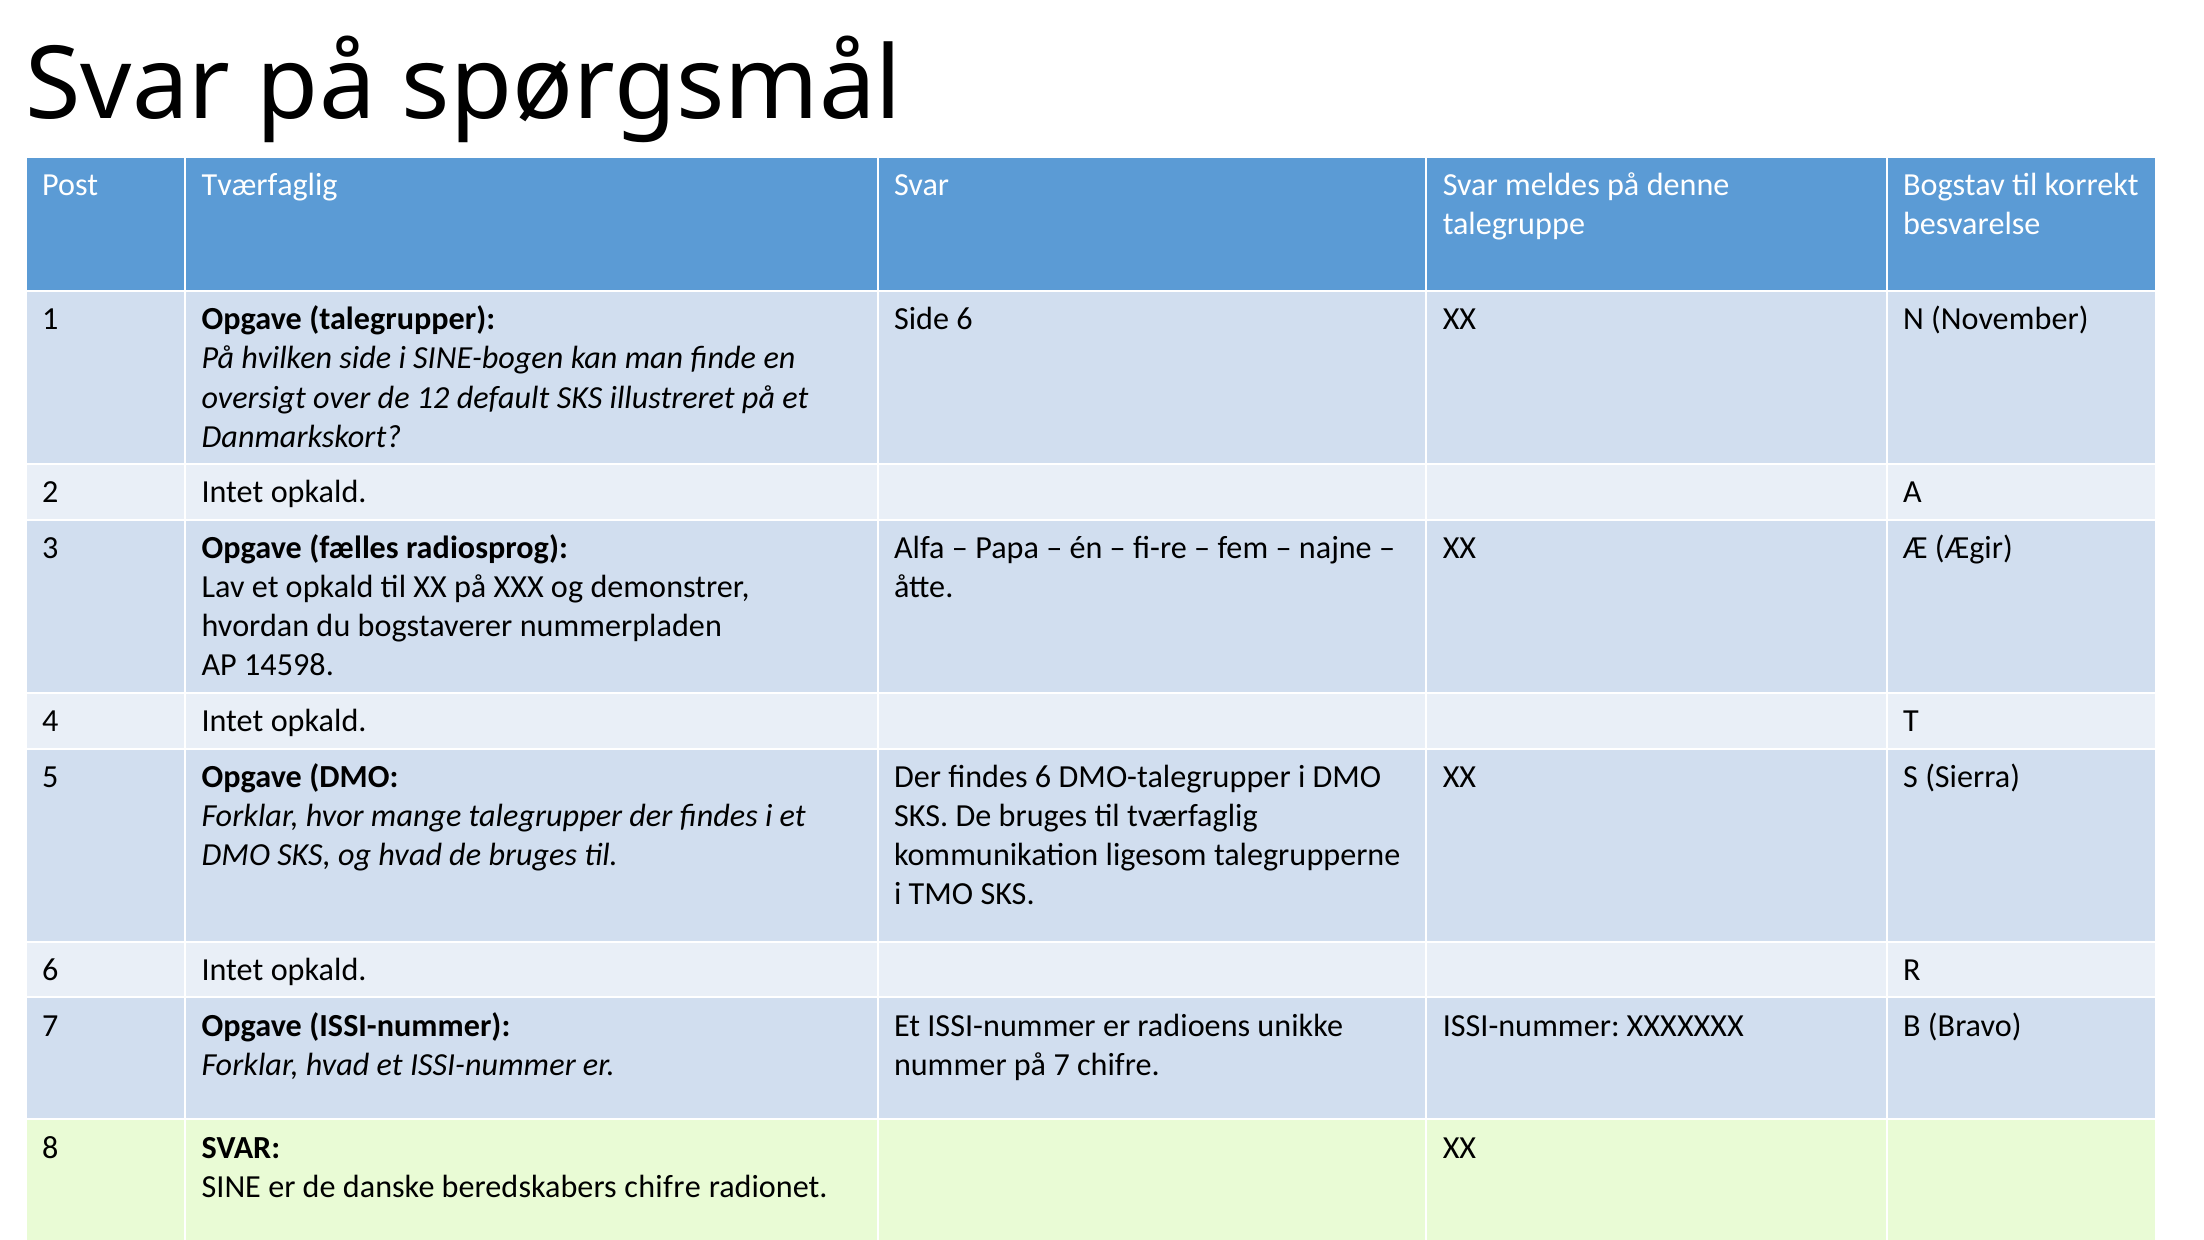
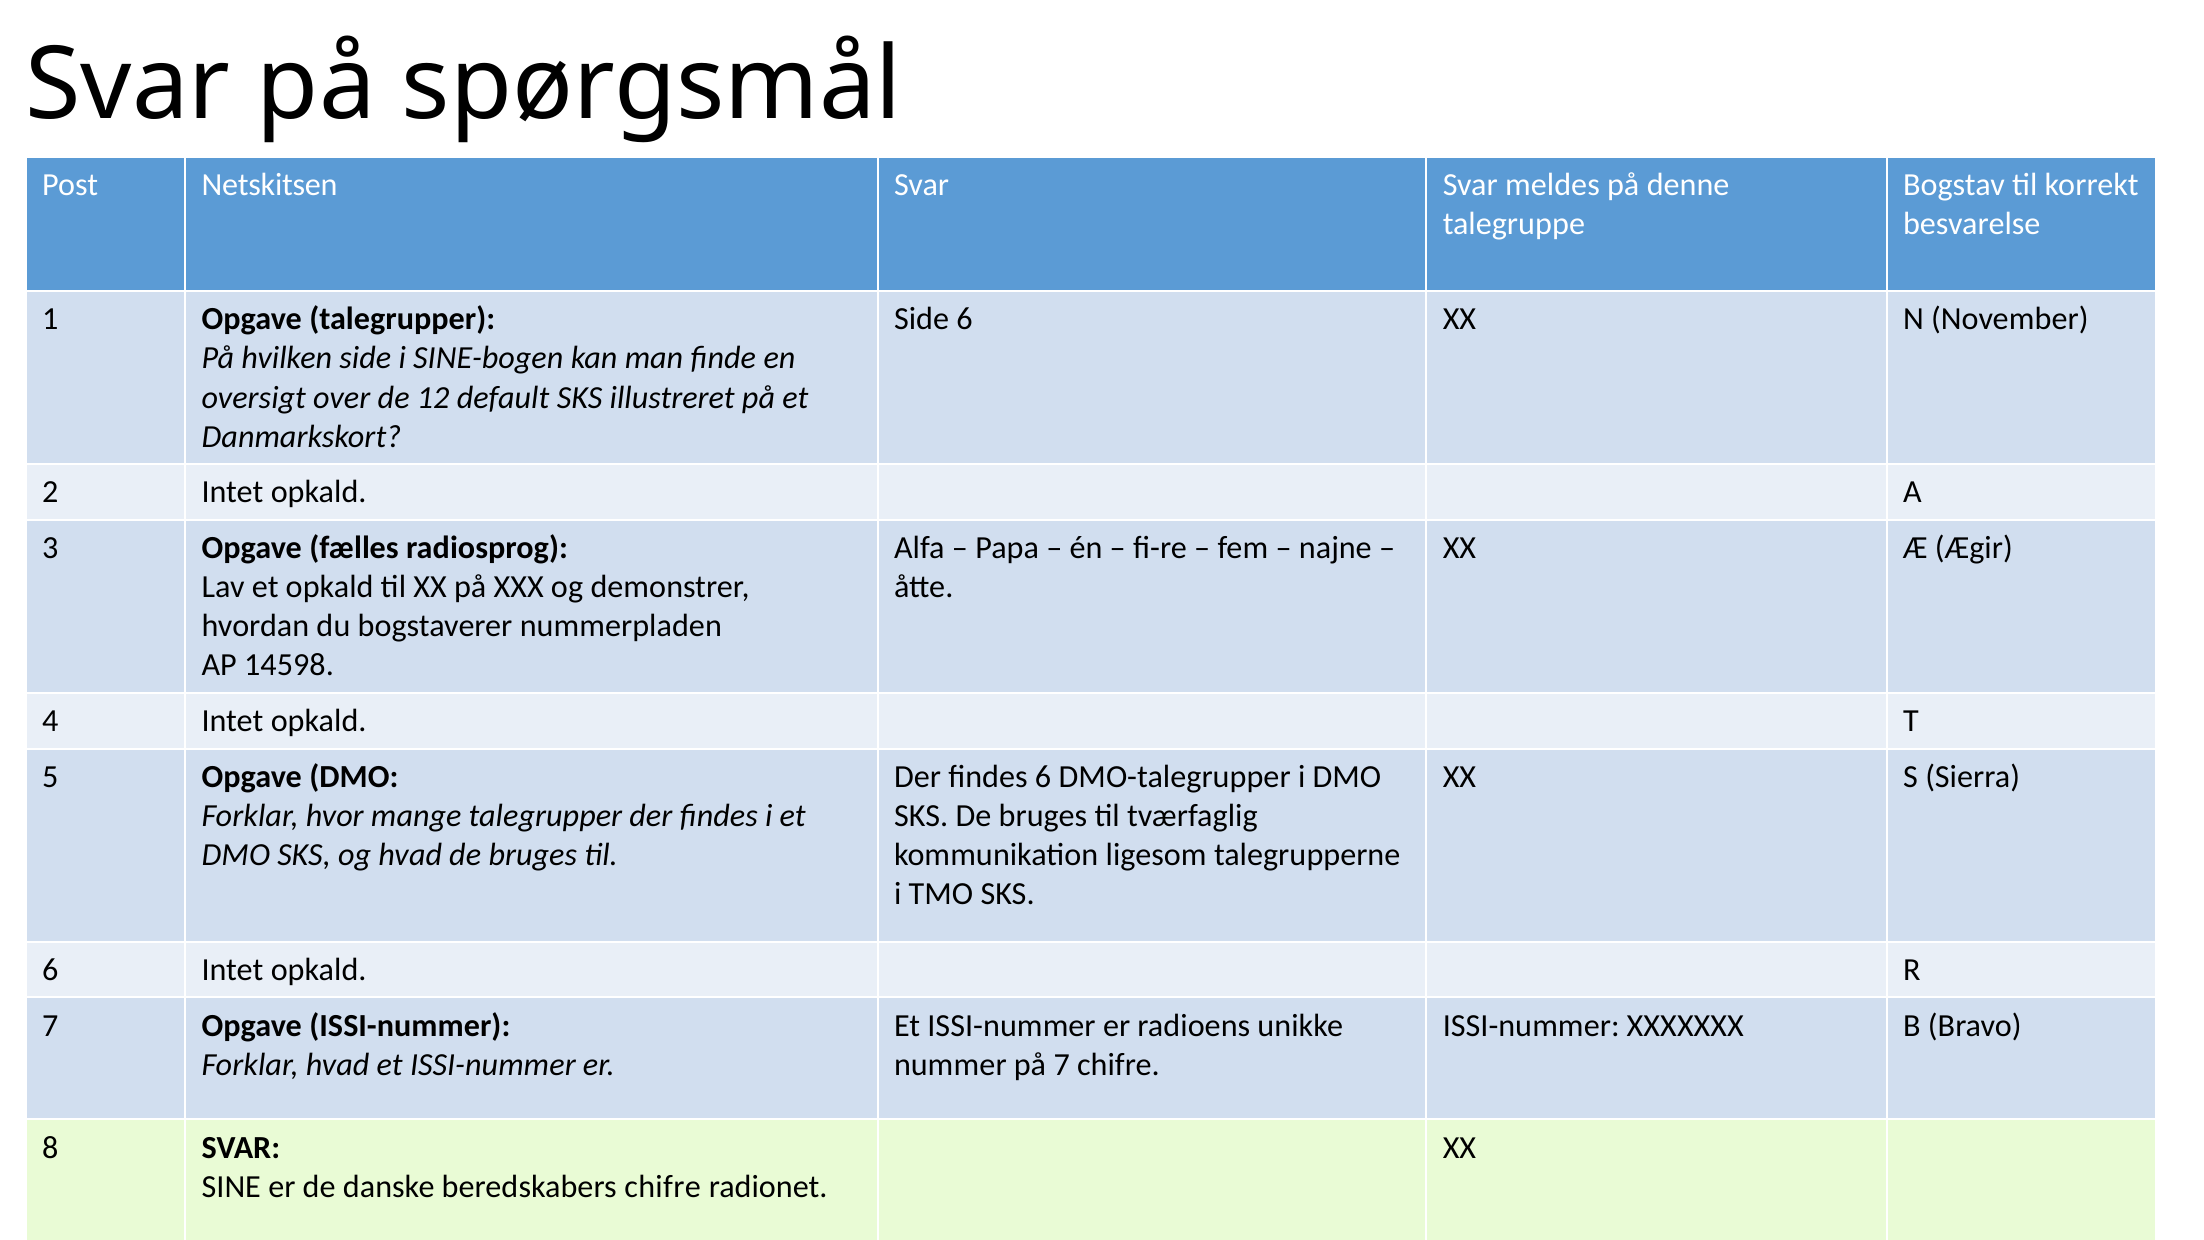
Post Tværfaglig: Tværfaglig -> Netskitsen
